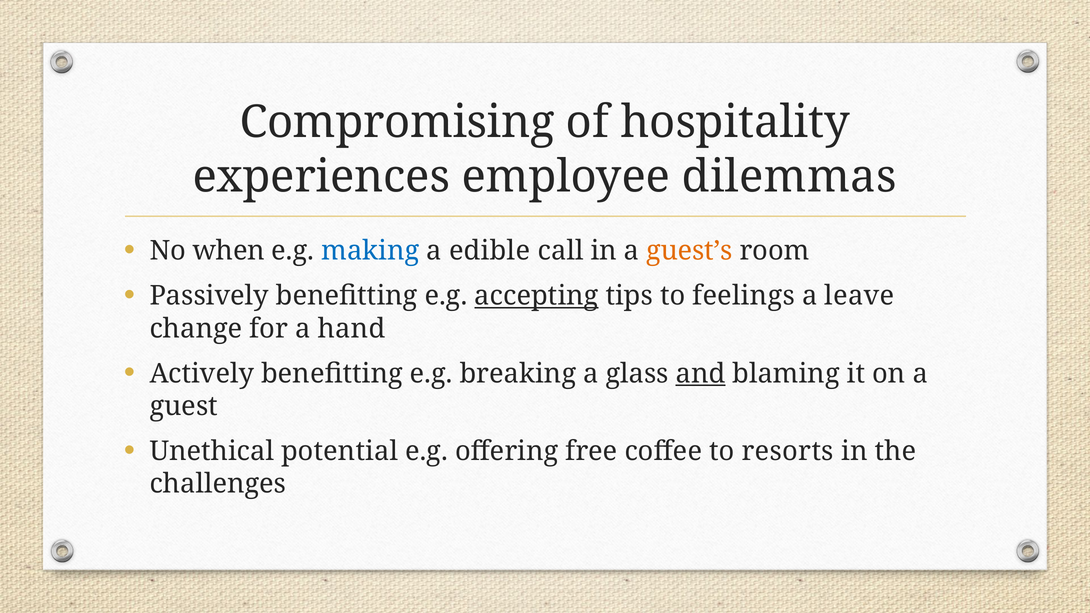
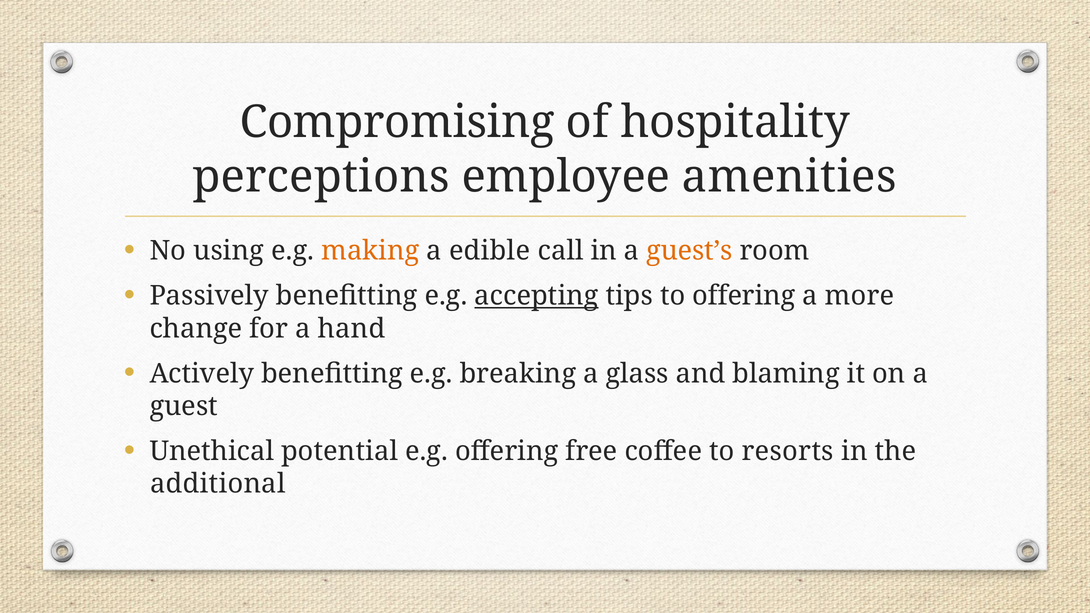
experiences: experiences -> perceptions
dilemmas: dilemmas -> amenities
when: when -> using
making colour: blue -> orange
to feelings: feelings -> offering
leave: leave -> more
and underline: present -> none
challenges: challenges -> additional
